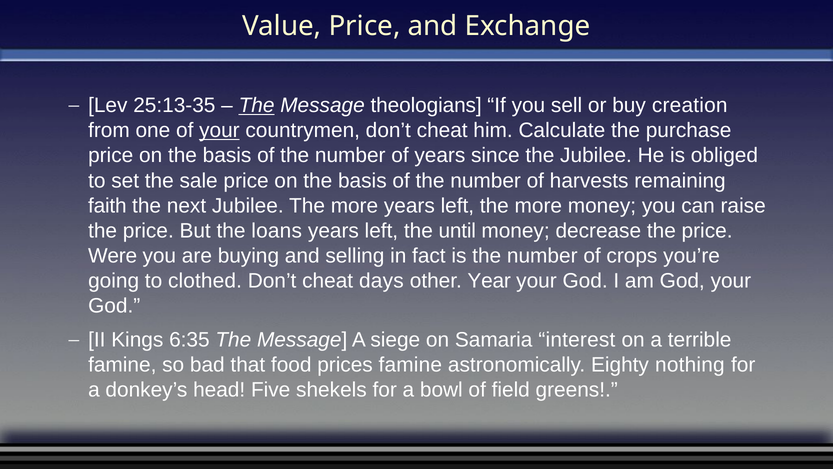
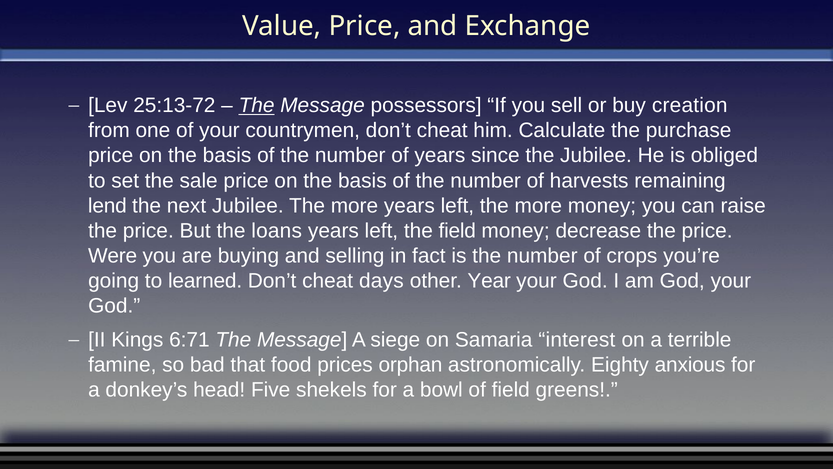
25:13-35: 25:13-35 -> 25:13-72
theologians: theologians -> possessors
your at (219, 130) underline: present -> none
faith: faith -> lend
the until: until -> field
clothed: clothed -> learned
6:35: 6:35 -> 6:71
prices famine: famine -> orphan
nothing: nothing -> anxious
